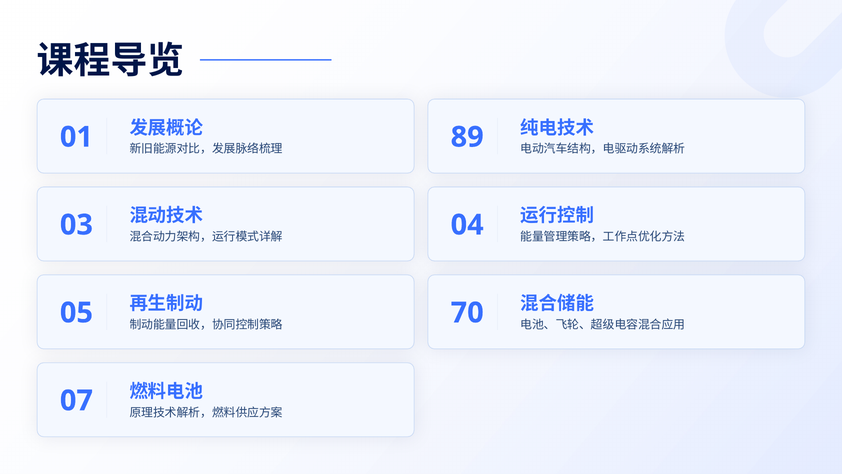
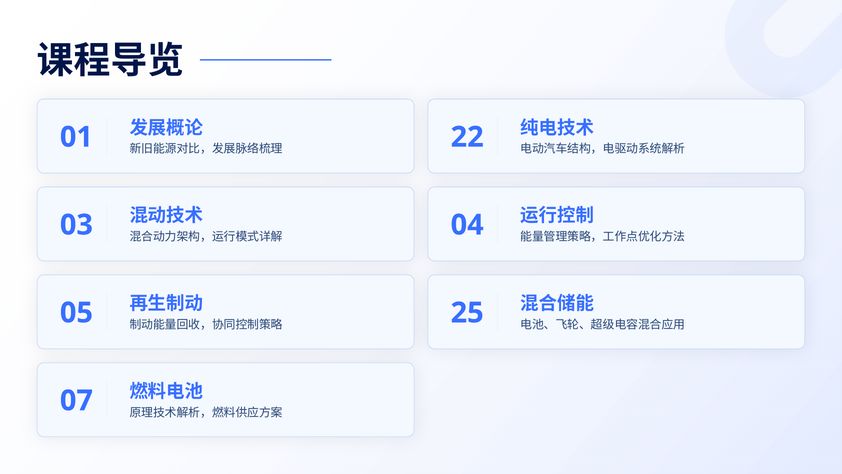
89: 89 -> 22
70: 70 -> 25
